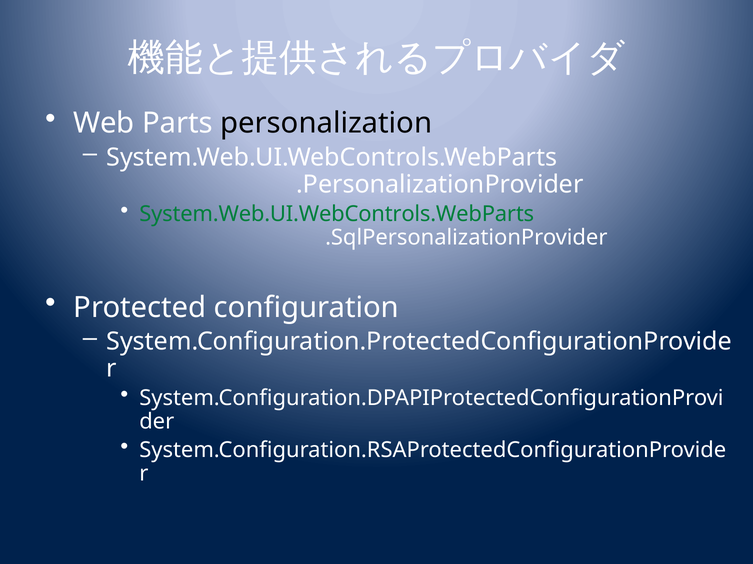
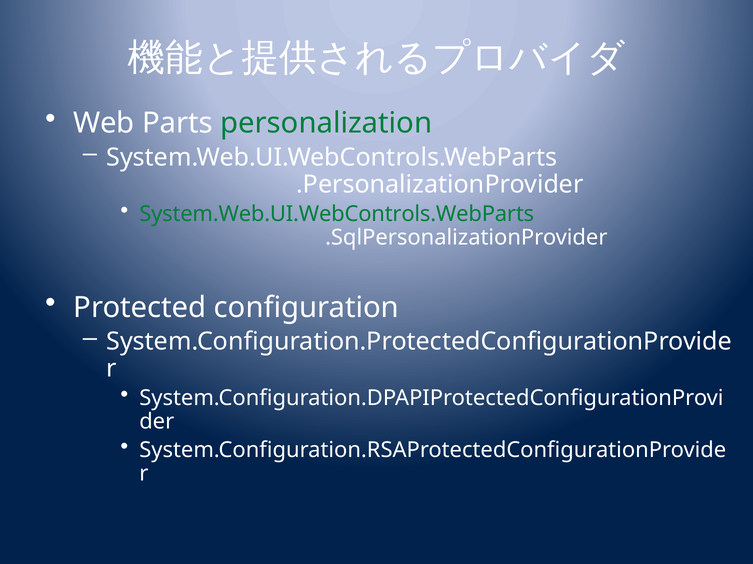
personalization colour: black -> green
